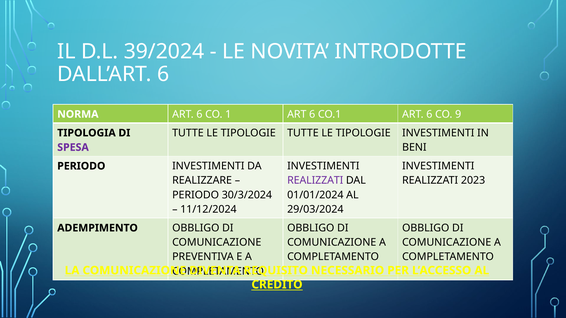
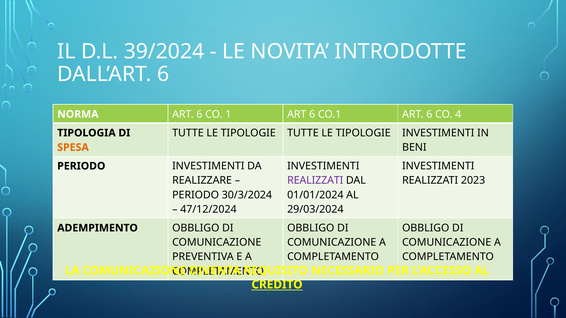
9: 9 -> 4
SPESA colour: purple -> orange
11/12/2024: 11/12/2024 -> 47/12/2024
